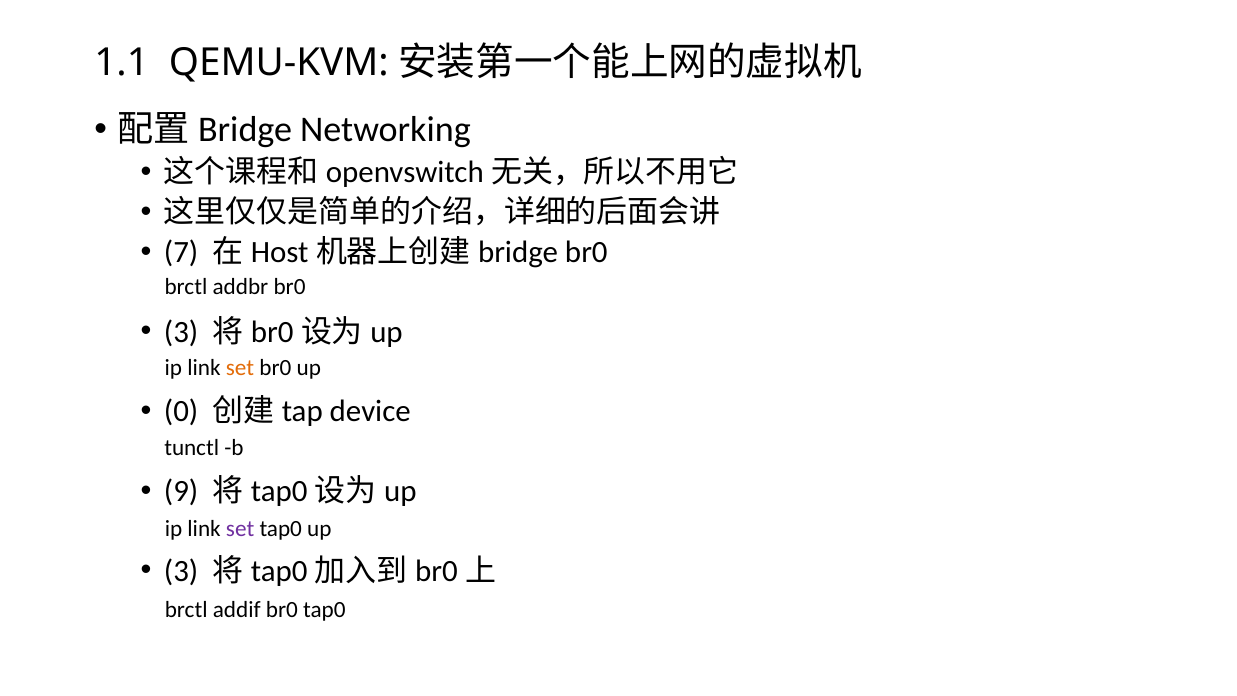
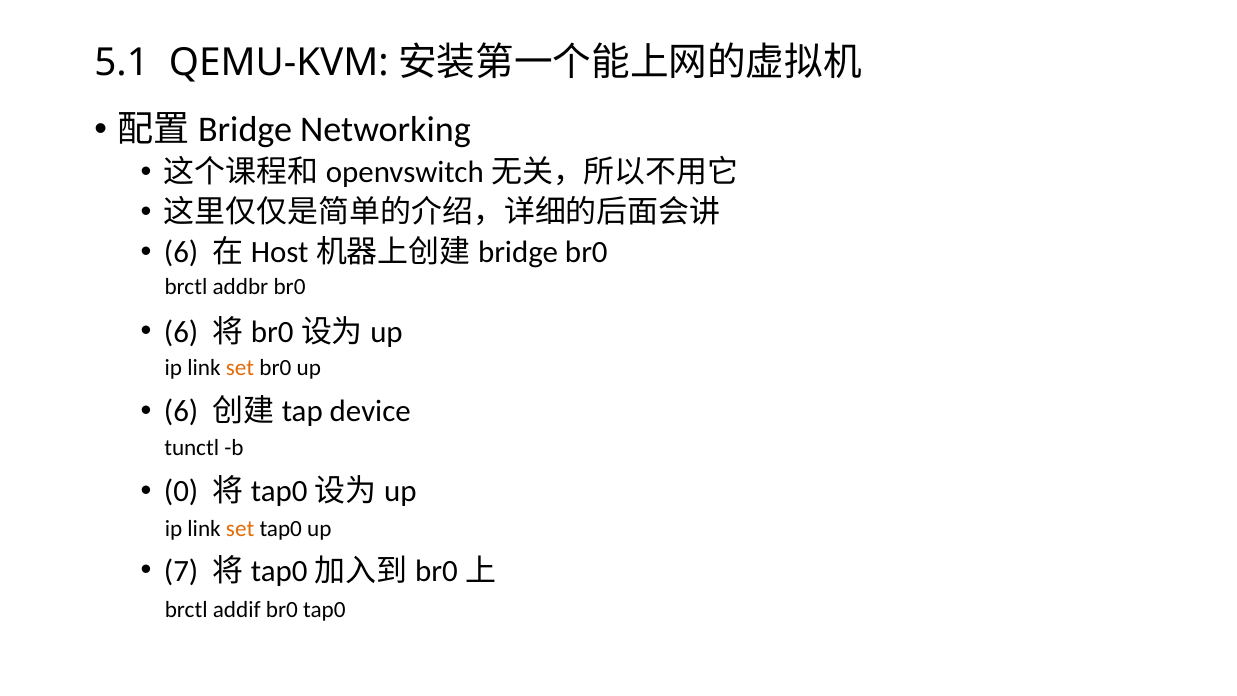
1.1: 1.1 -> 5.1
7 at (181, 252): 7 -> 6
3 at (181, 332): 3 -> 6
0 at (181, 411): 0 -> 6
9: 9 -> 0
set at (240, 529) colour: purple -> orange
3 at (181, 571): 3 -> 7
